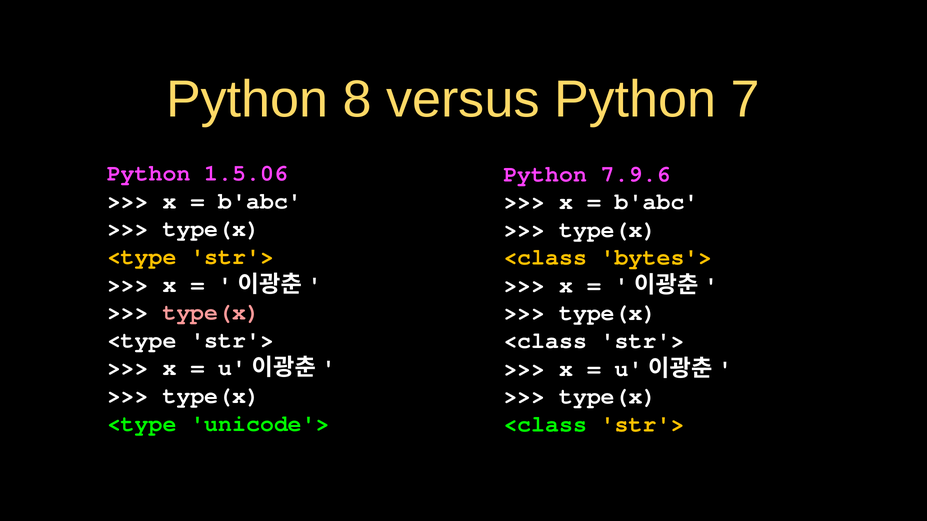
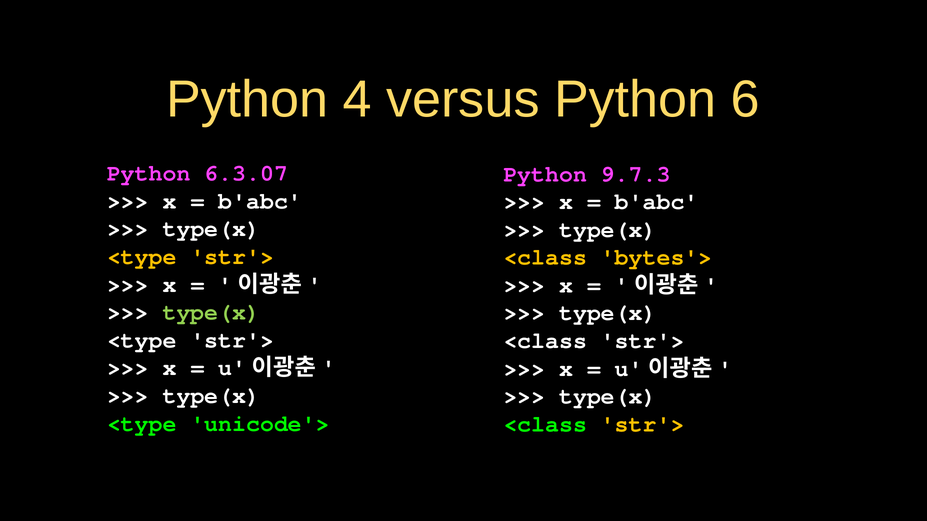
8: 8 -> 4
7: 7 -> 6
1.5.06: 1.5.06 -> 6.3.07
7.9.6: 7.9.6 -> 9.7.3
type(x at (211, 312) colour: pink -> light green
